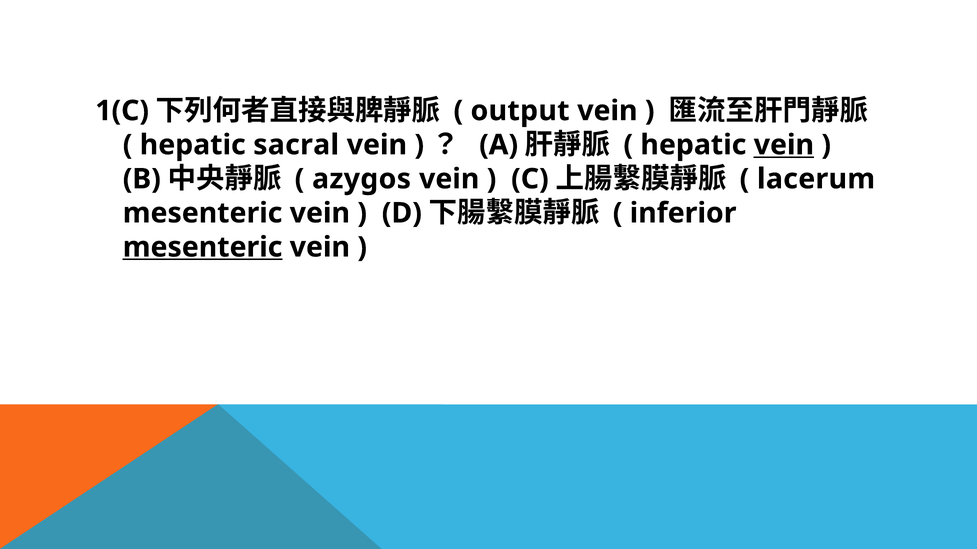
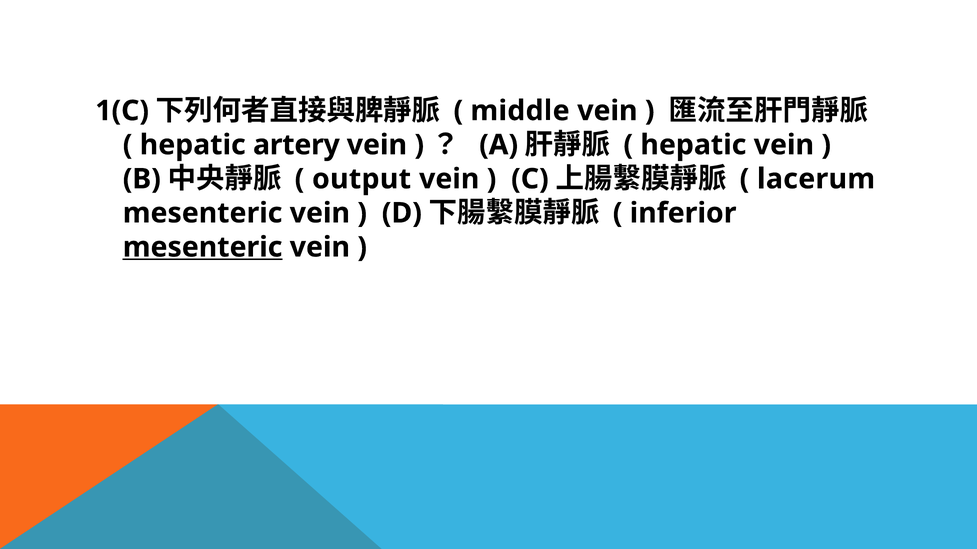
output: output -> middle
sacral: sacral -> artery
vein at (784, 145) underline: present -> none
azygos: azygos -> output
